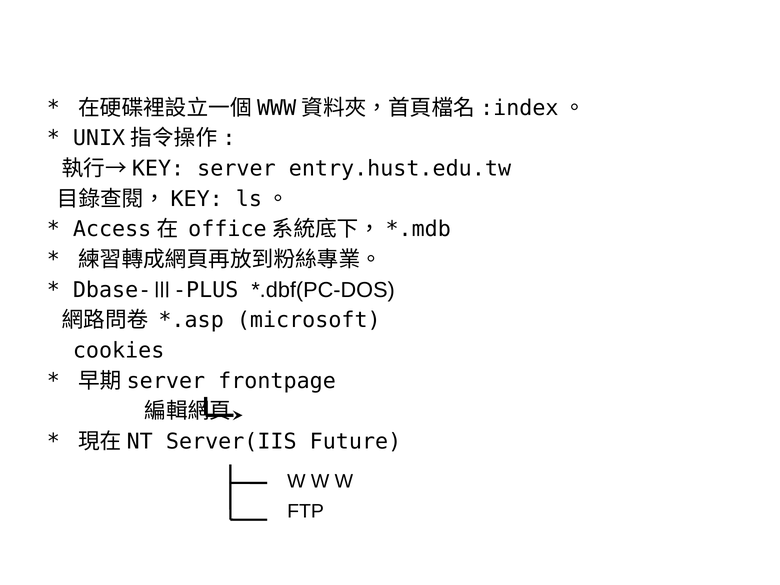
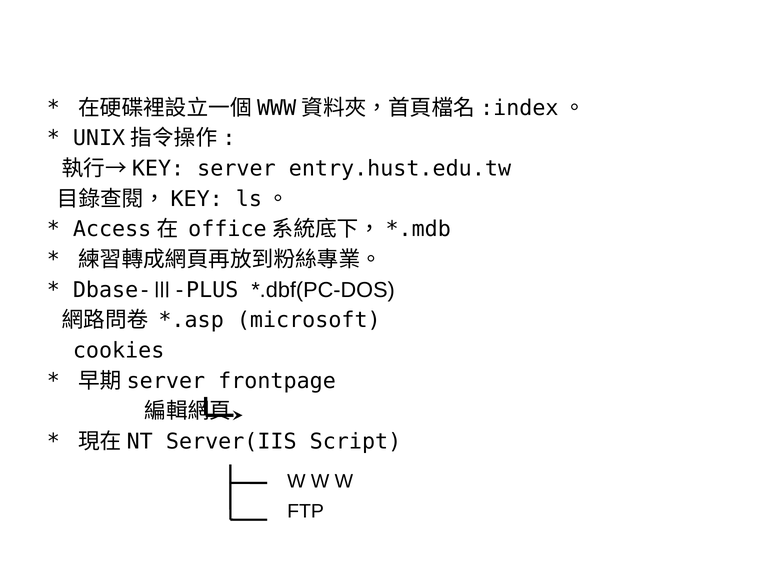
Future: Future -> Script
